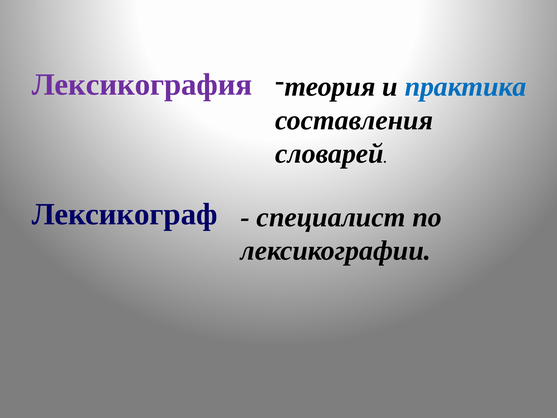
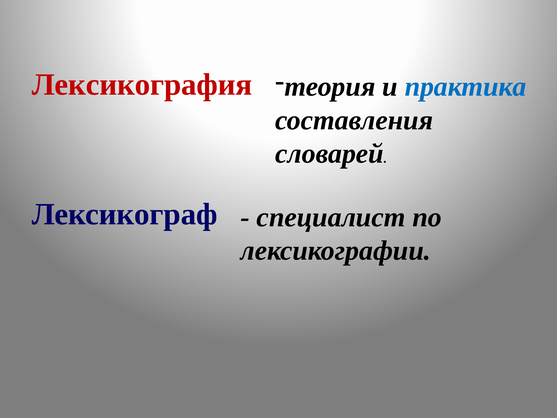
Лексикография colour: purple -> red
